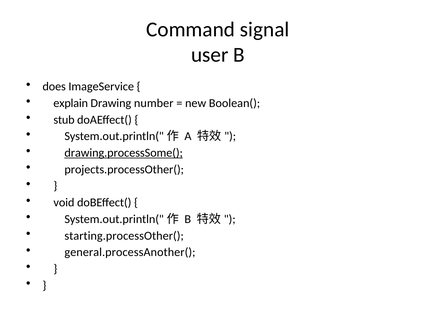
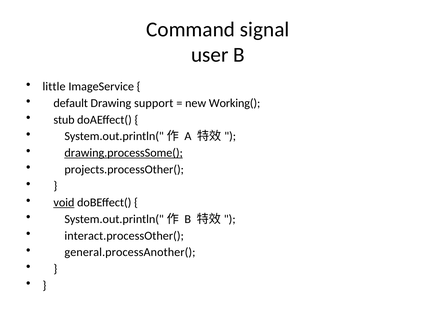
does: does -> little
explain: explain -> default
number: number -> support
Boolean(: Boolean( -> Working(
void underline: none -> present
starting.processOther(: starting.processOther( -> interact.processOther(
